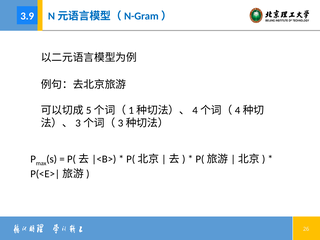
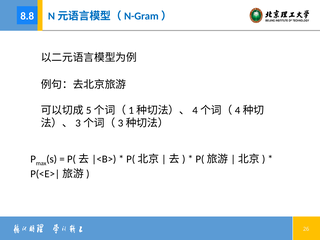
3.9: 3.9 -> 8.8
